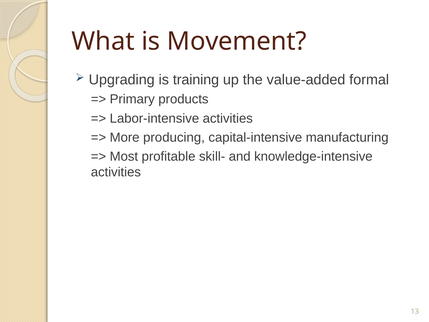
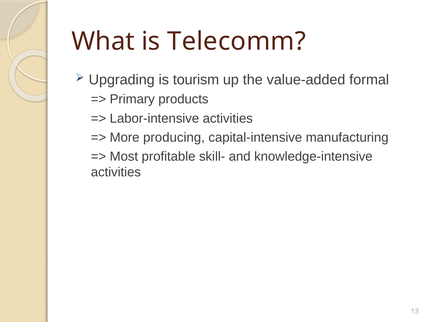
Movement: Movement -> Telecomm
training: training -> tourism
